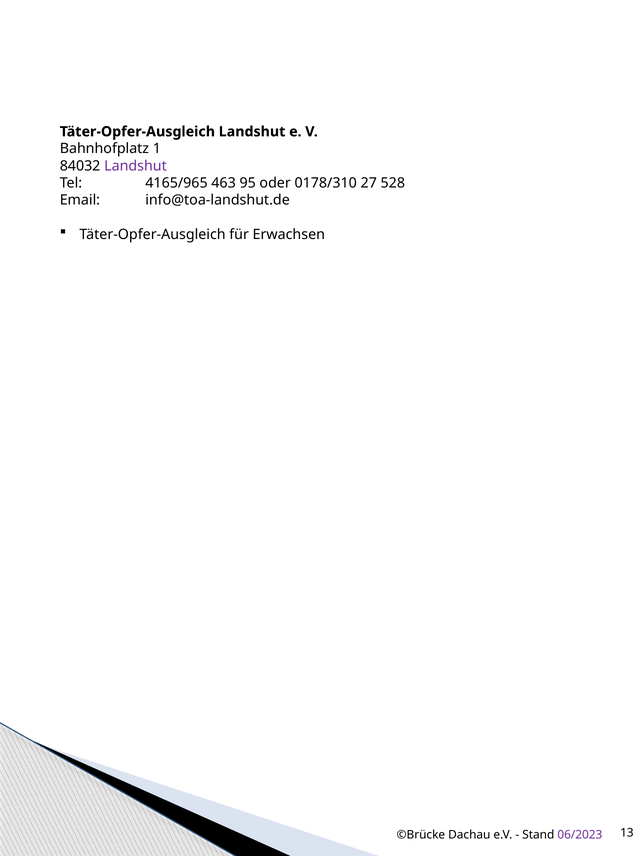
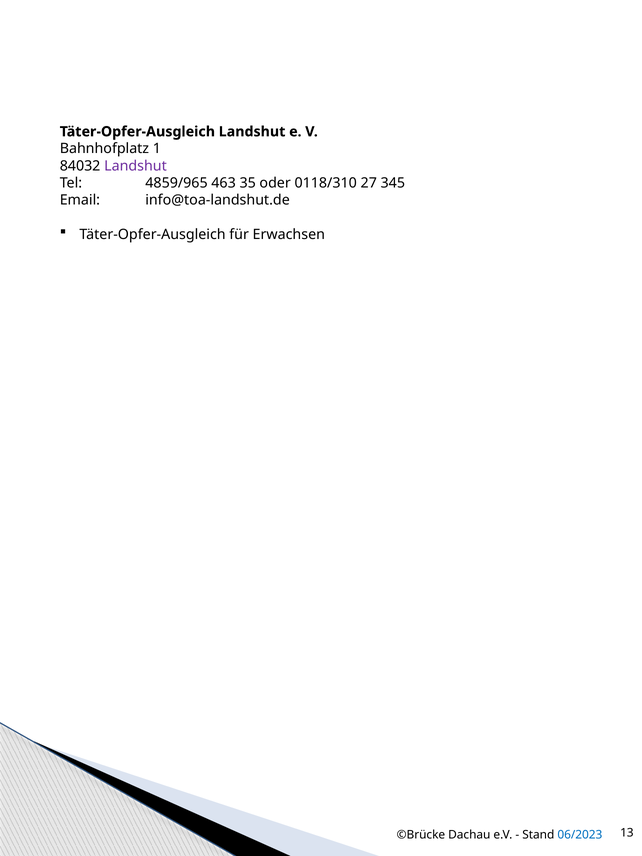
4165/965: 4165/965 -> 4859/965
95: 95 -> 35
0178/310: 0178/310 -> 0118/310
528: 528 -> 345
06/2023 colour: purple -> blue
